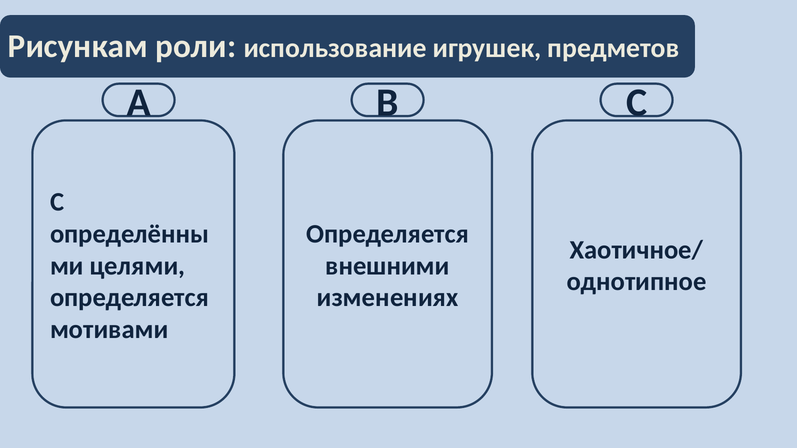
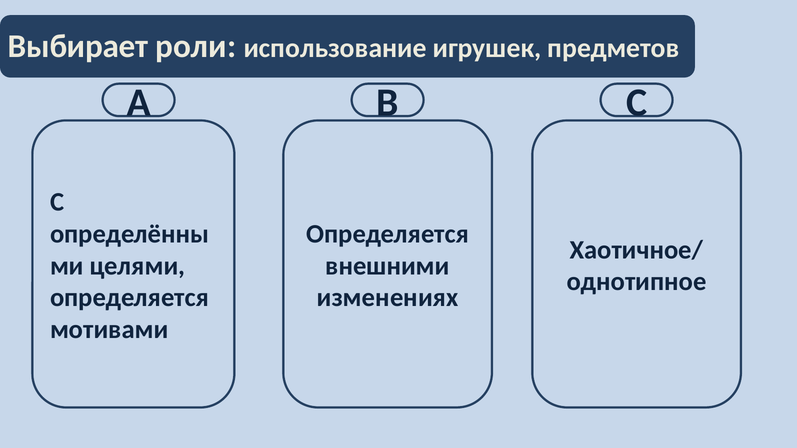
Рисункам: Рисункам -> Выбирает
